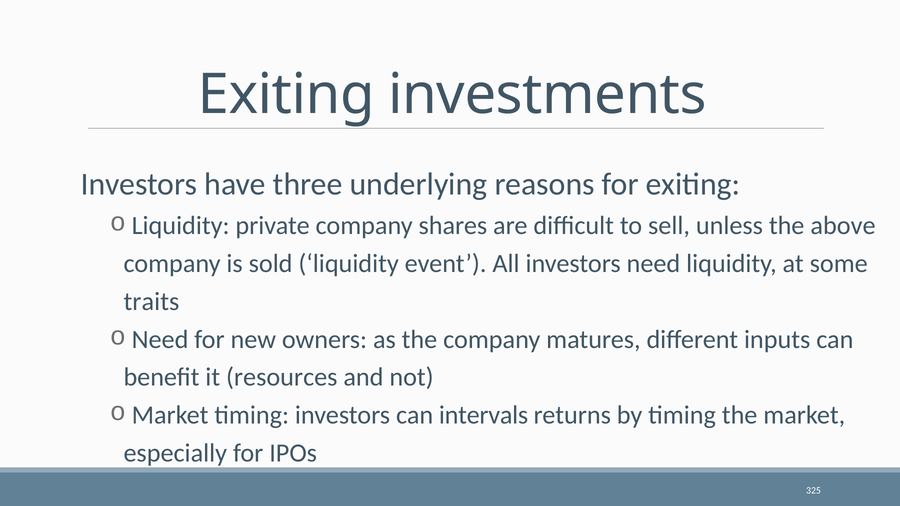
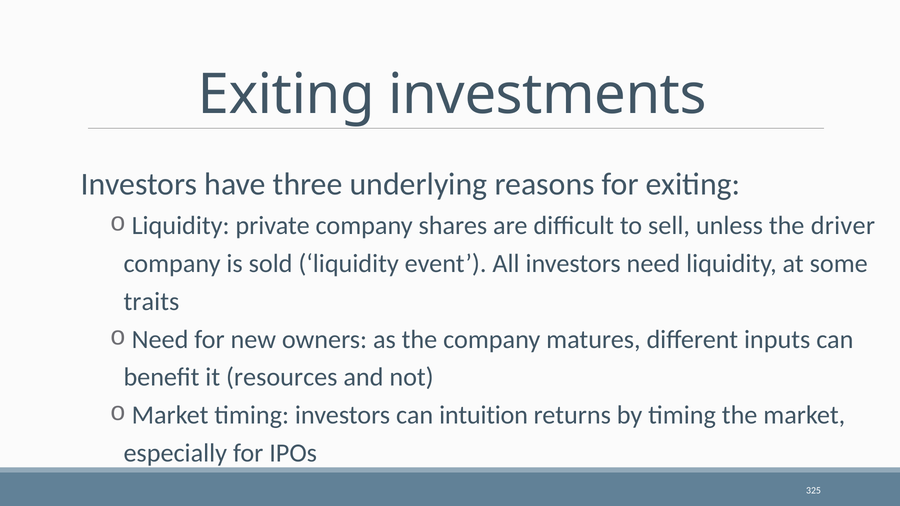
above: above -> driver
intervals: intervals -> intuition
